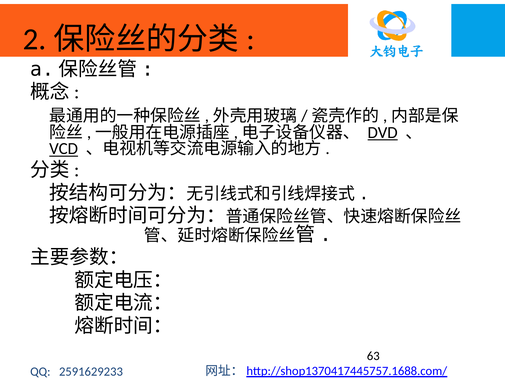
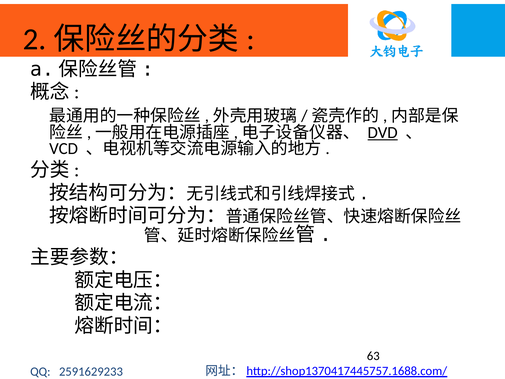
VCD underline: present -> none
